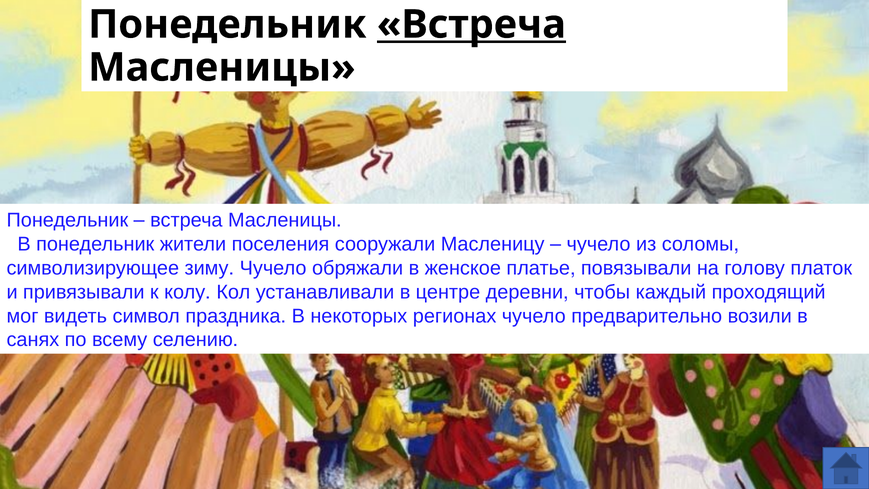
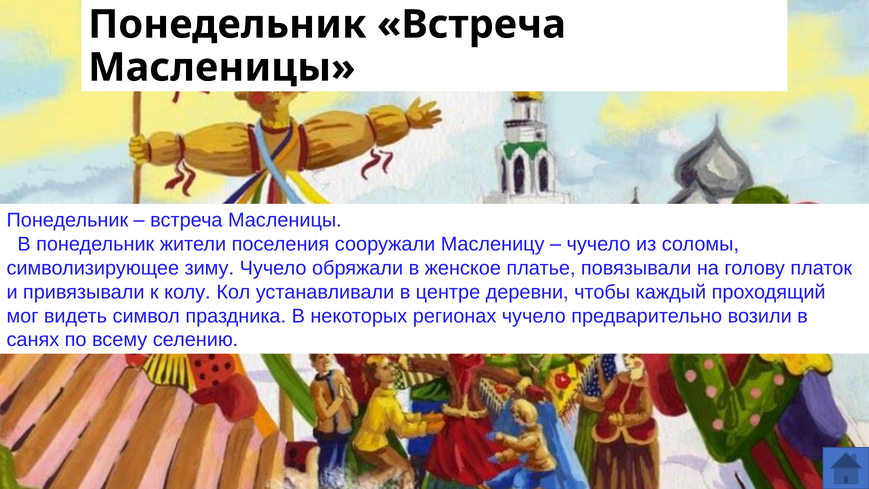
Встреча at (471, 25) underline: present -> none
